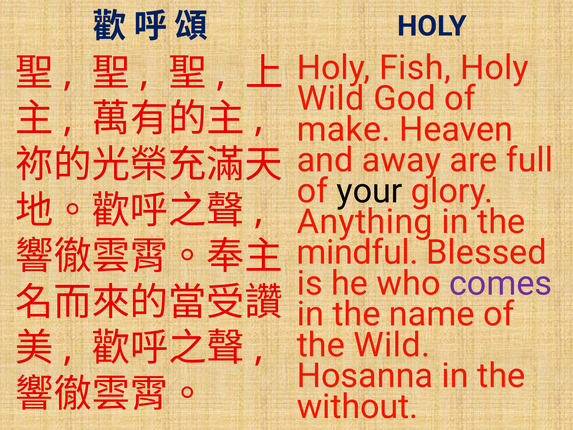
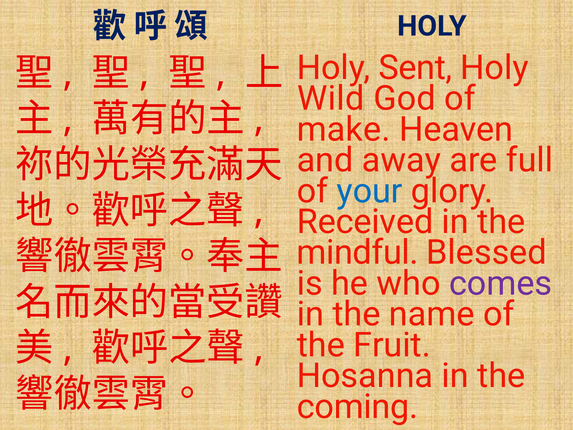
Fish: Fish -> Sent
your colour: black -> blue
Anything: Anything -> Received
the Wild: Wild -> Fruit
without: without -> coming
